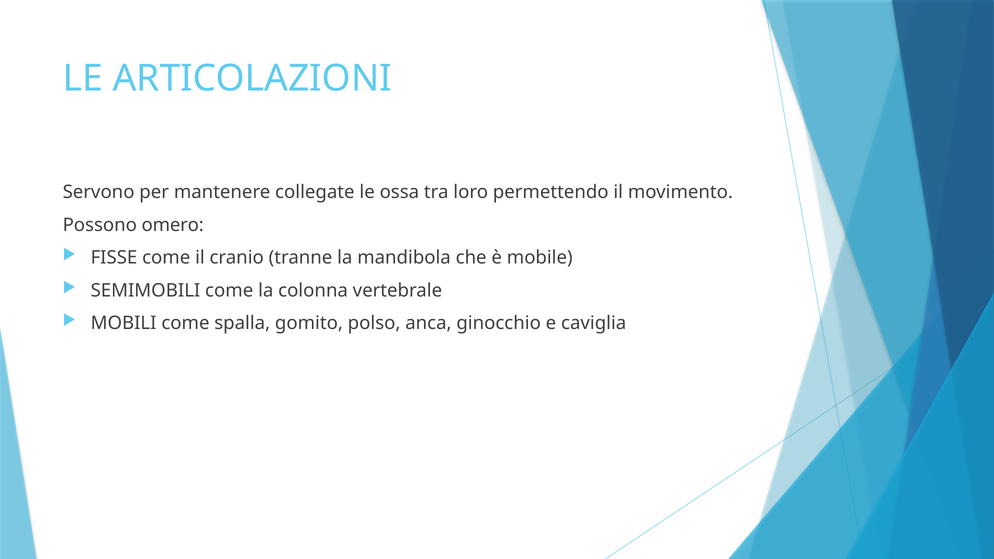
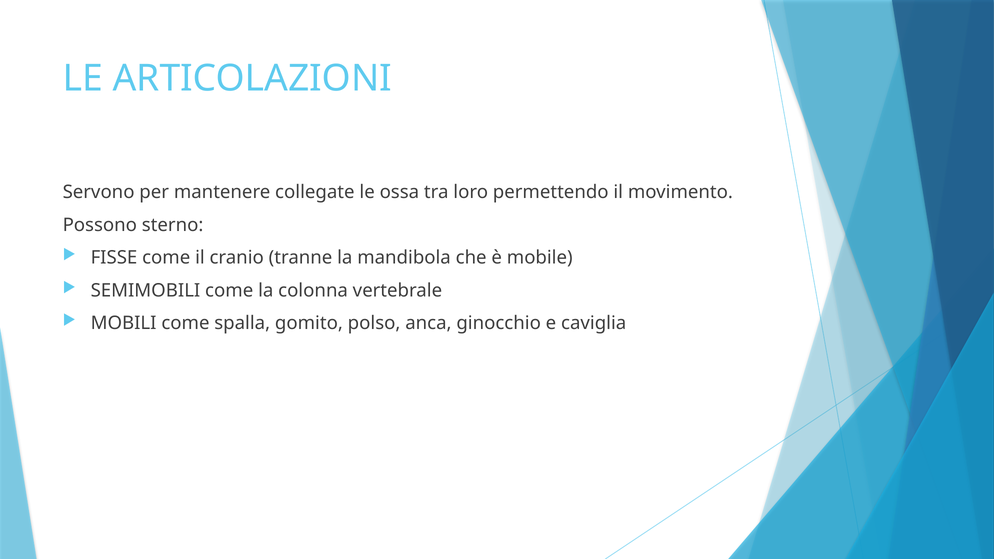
omero: omero -> sterno
